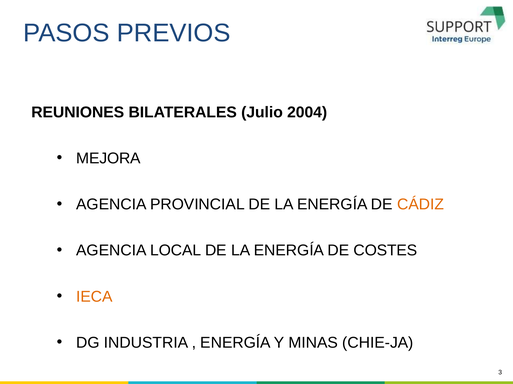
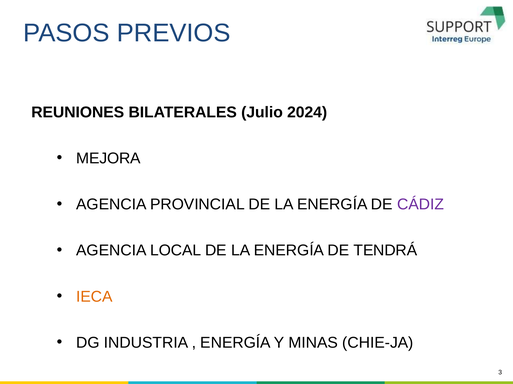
2004: 2004 -> 2024
CÁDIZ colour: orange -> purple
COSTES: COSTES -> TENDRÁ
